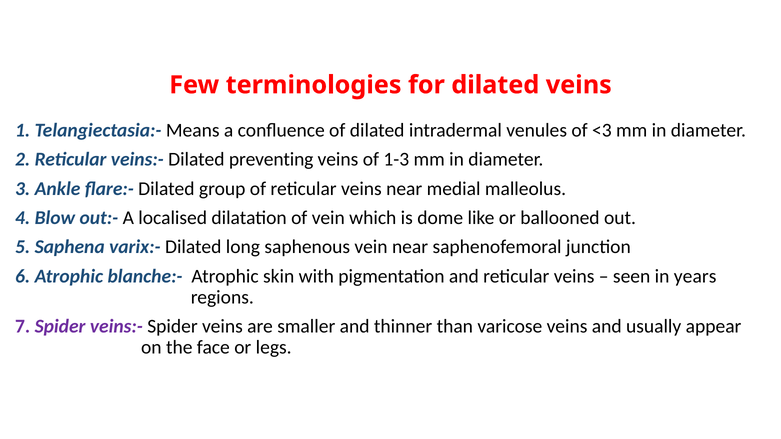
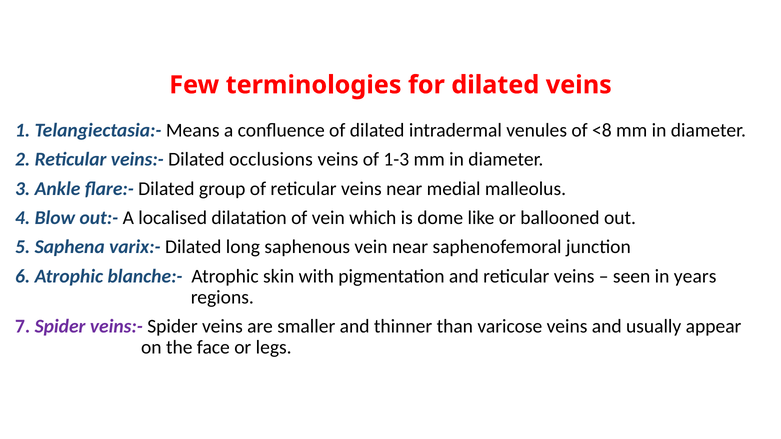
<3: <3 -> <8
preventing: preventing -> occlusions
